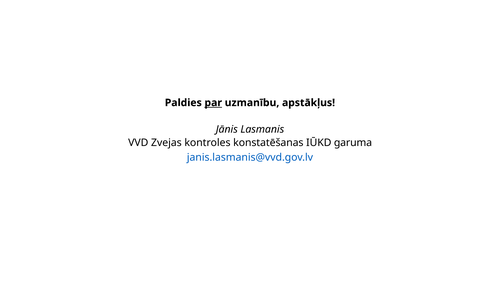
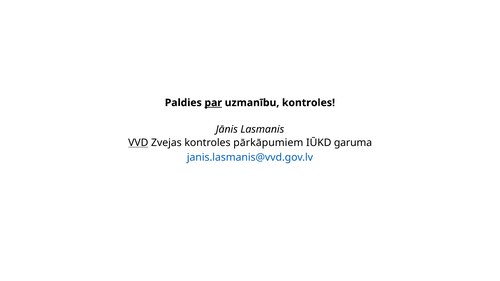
uzmanību apstākļus: apstākļus -> kontroles
VVD underline: none -> present
konstatēšanas: konstatēšanas -> pārkāpumiem
